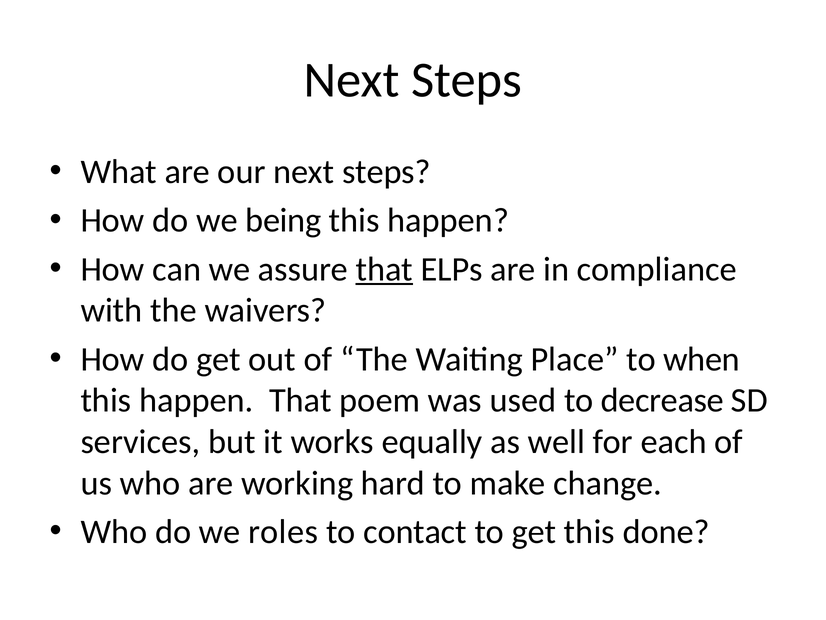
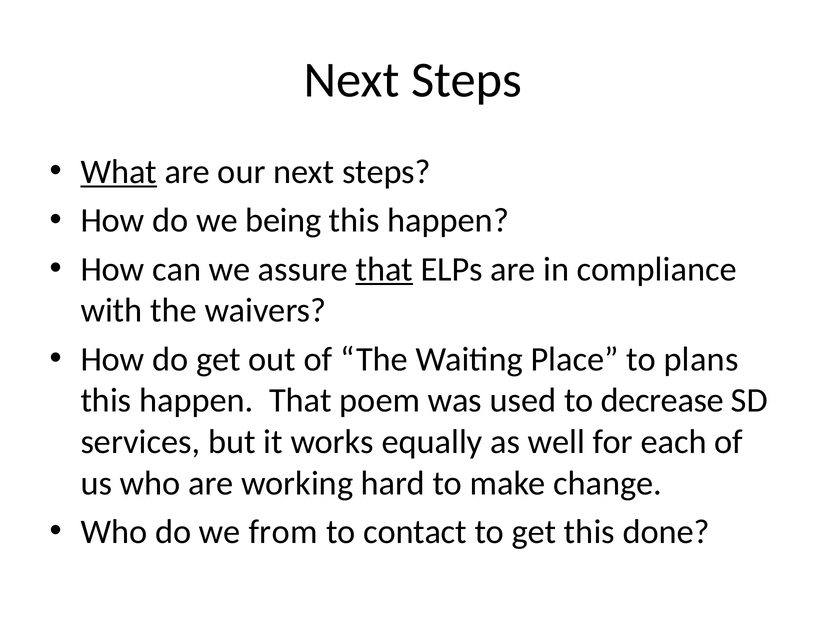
What underline: none -> present
when: when -> plans
roles: roles -> from
